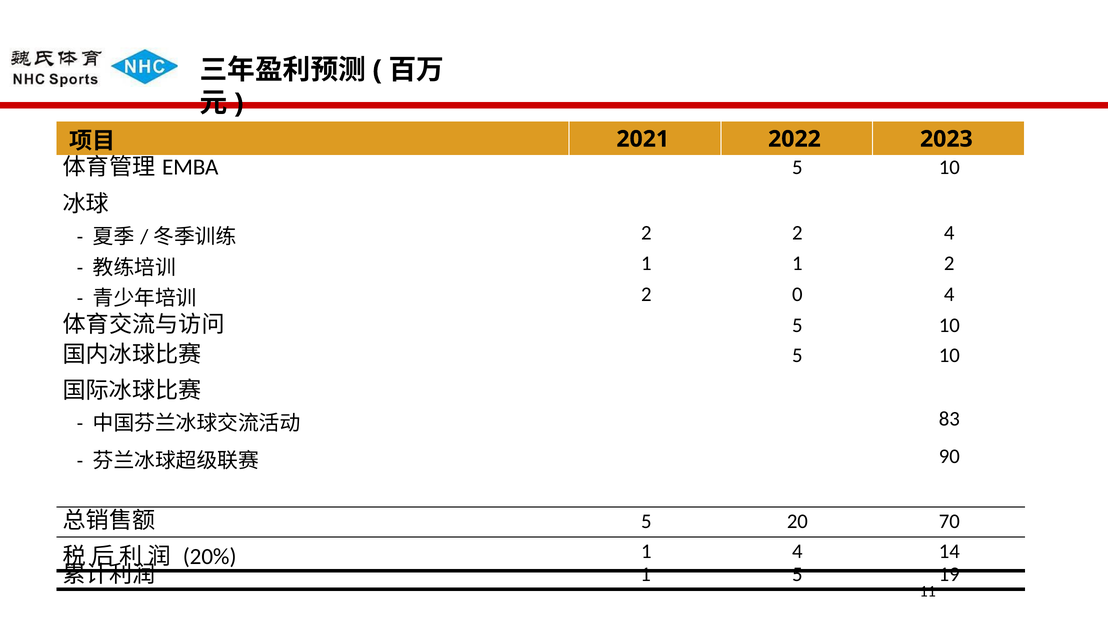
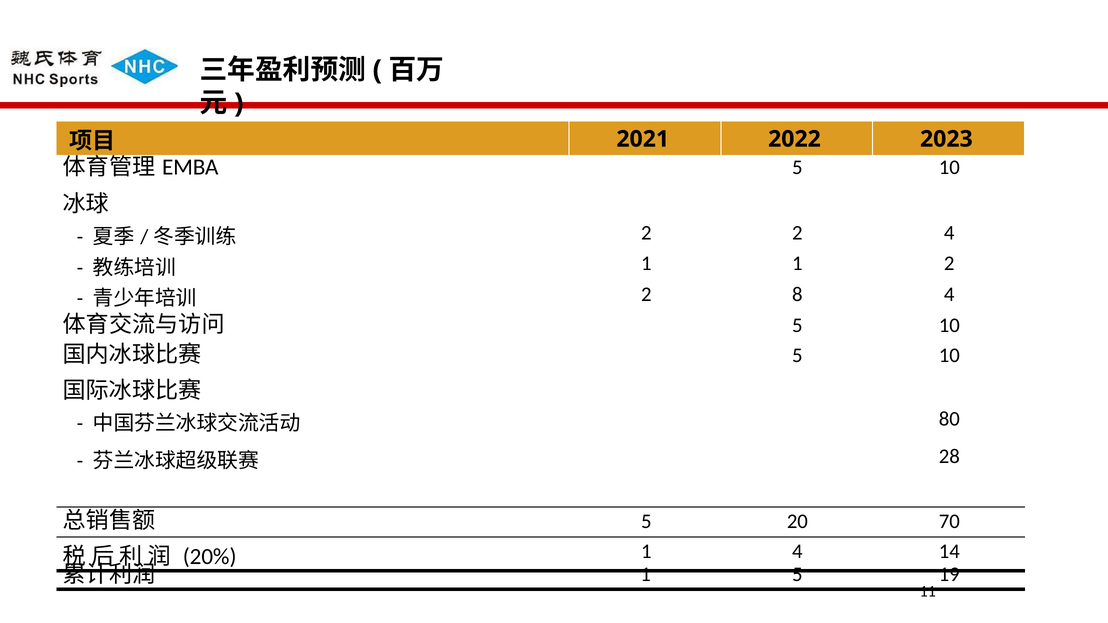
0: 0 -> 8
83: 83 -> 80
90: 90 -> 28
